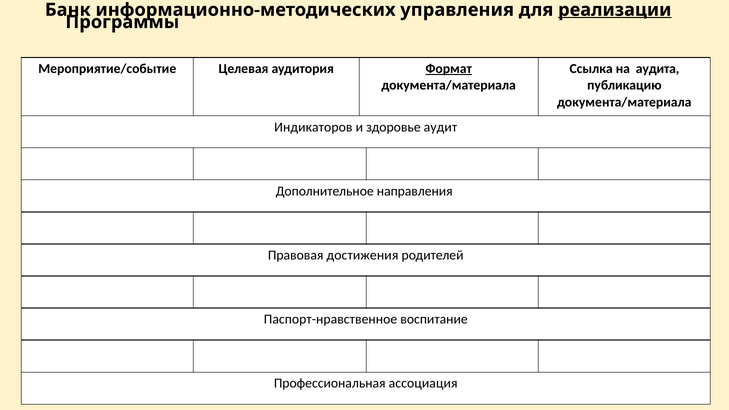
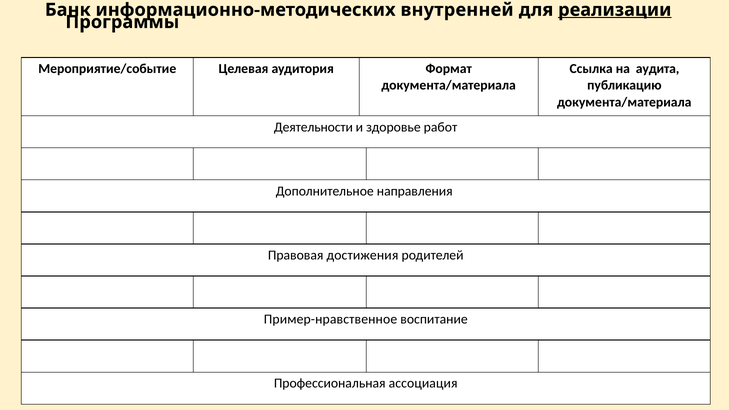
управления: управления -> внутренней
Формат underline: present -> none
Индикаторов: Индикаторов -> Деятельности
аудит: аудит -> работ
Паспорт-нравственное: Паспорт-нравственное -> Пример-нравственное
